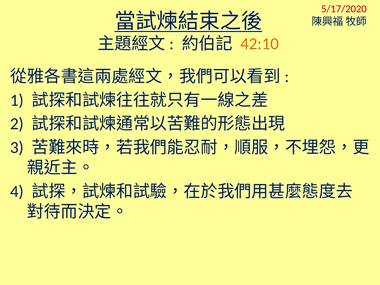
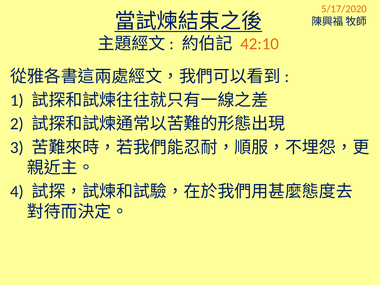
5/17/2020 colour: red -> orange
